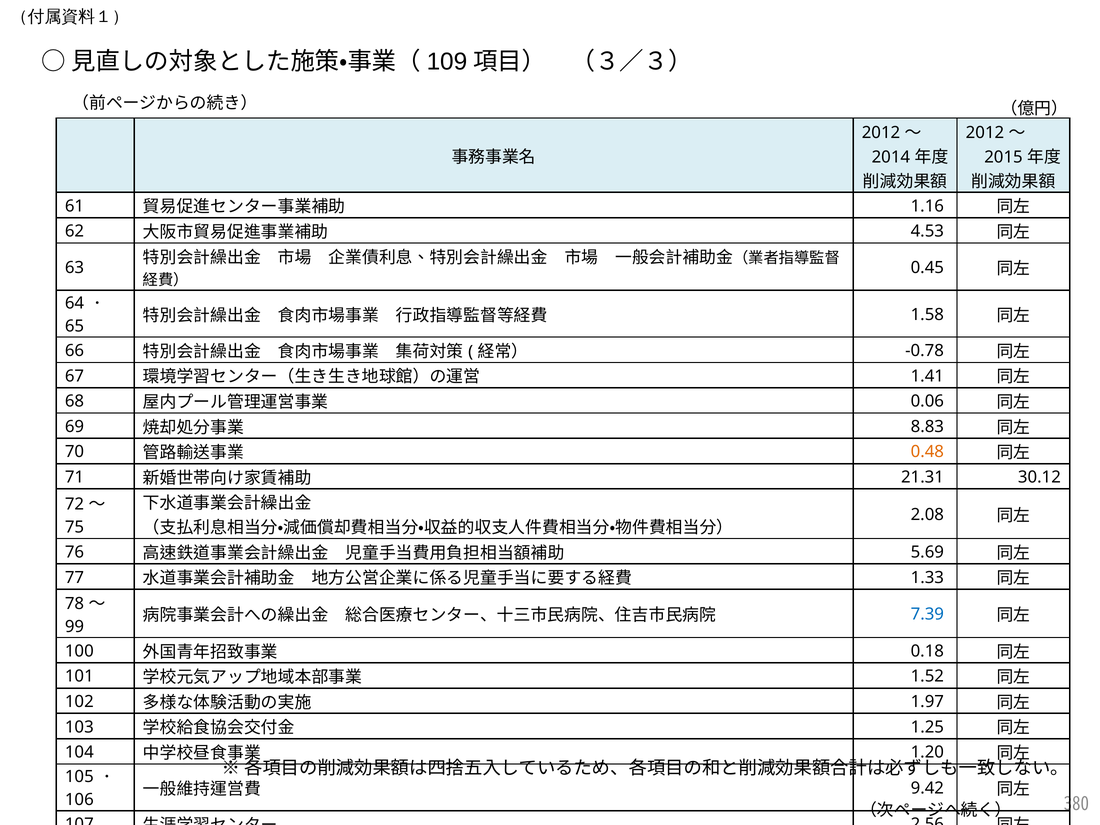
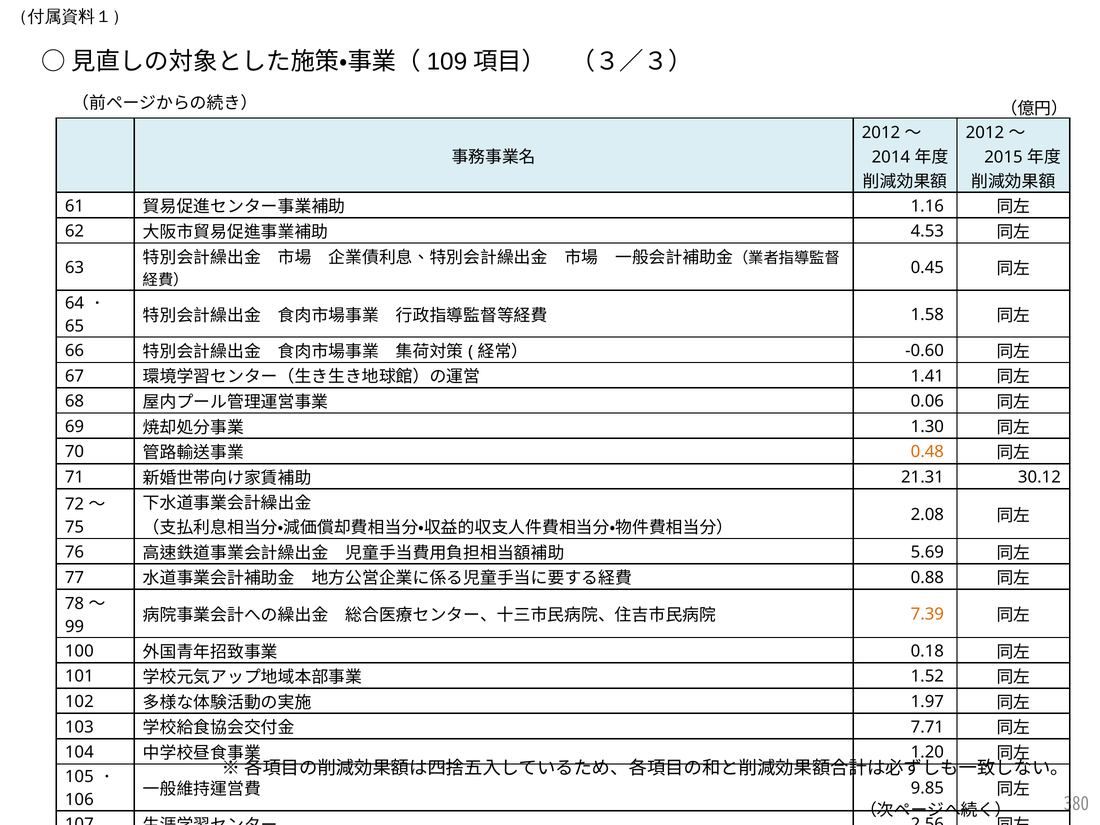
-0.78: -0.78 -> -0.60
8.83: 8.83 -> 1.30
1.33: 1.33 -> 0.88
7.39 colour: blue -> orange
1.25: 1.25 -> 7.71
9.42: 9.42 -> 9.85
